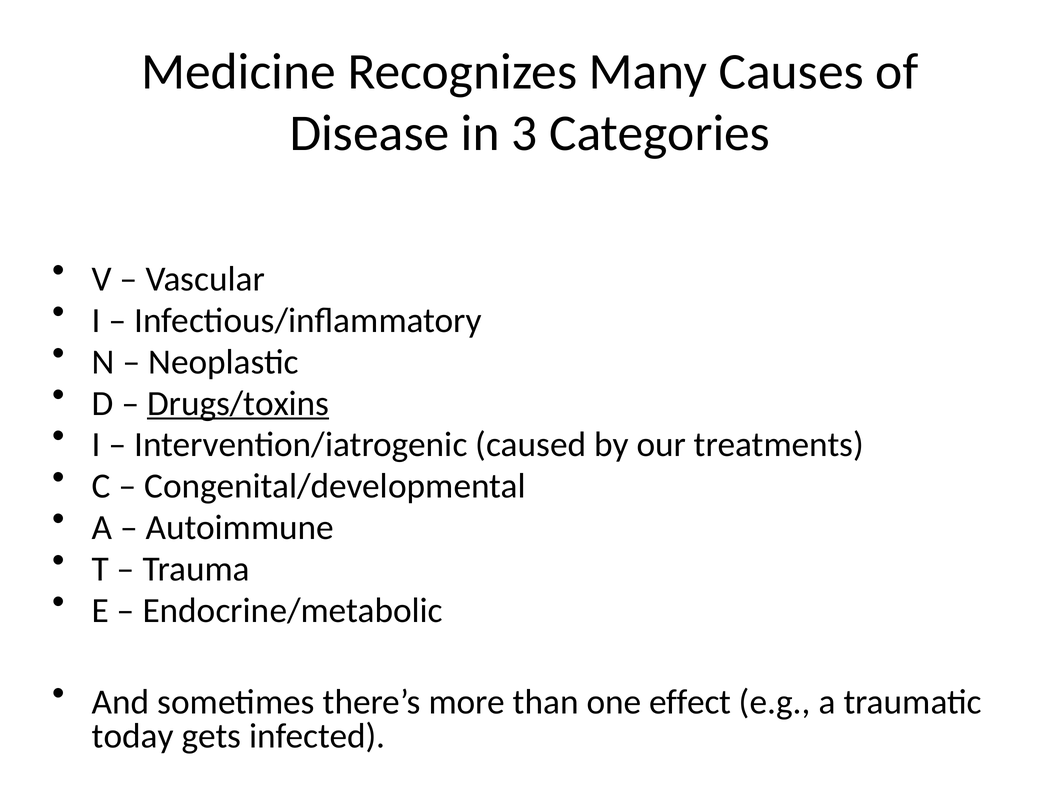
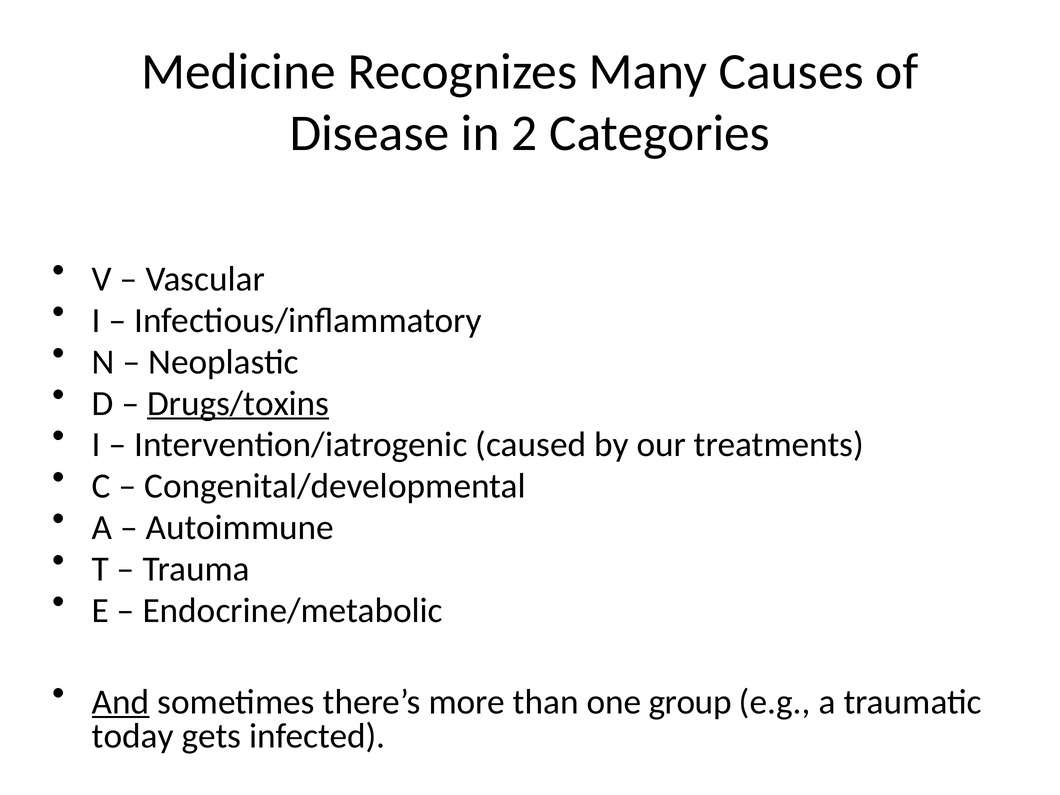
3: 3 -> 2
And underline: none -> present
effect: effect -> group
